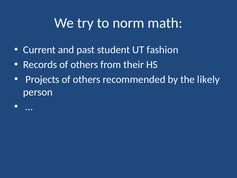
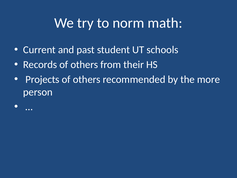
fashion: fashion -> schools
likely: likely -> more
